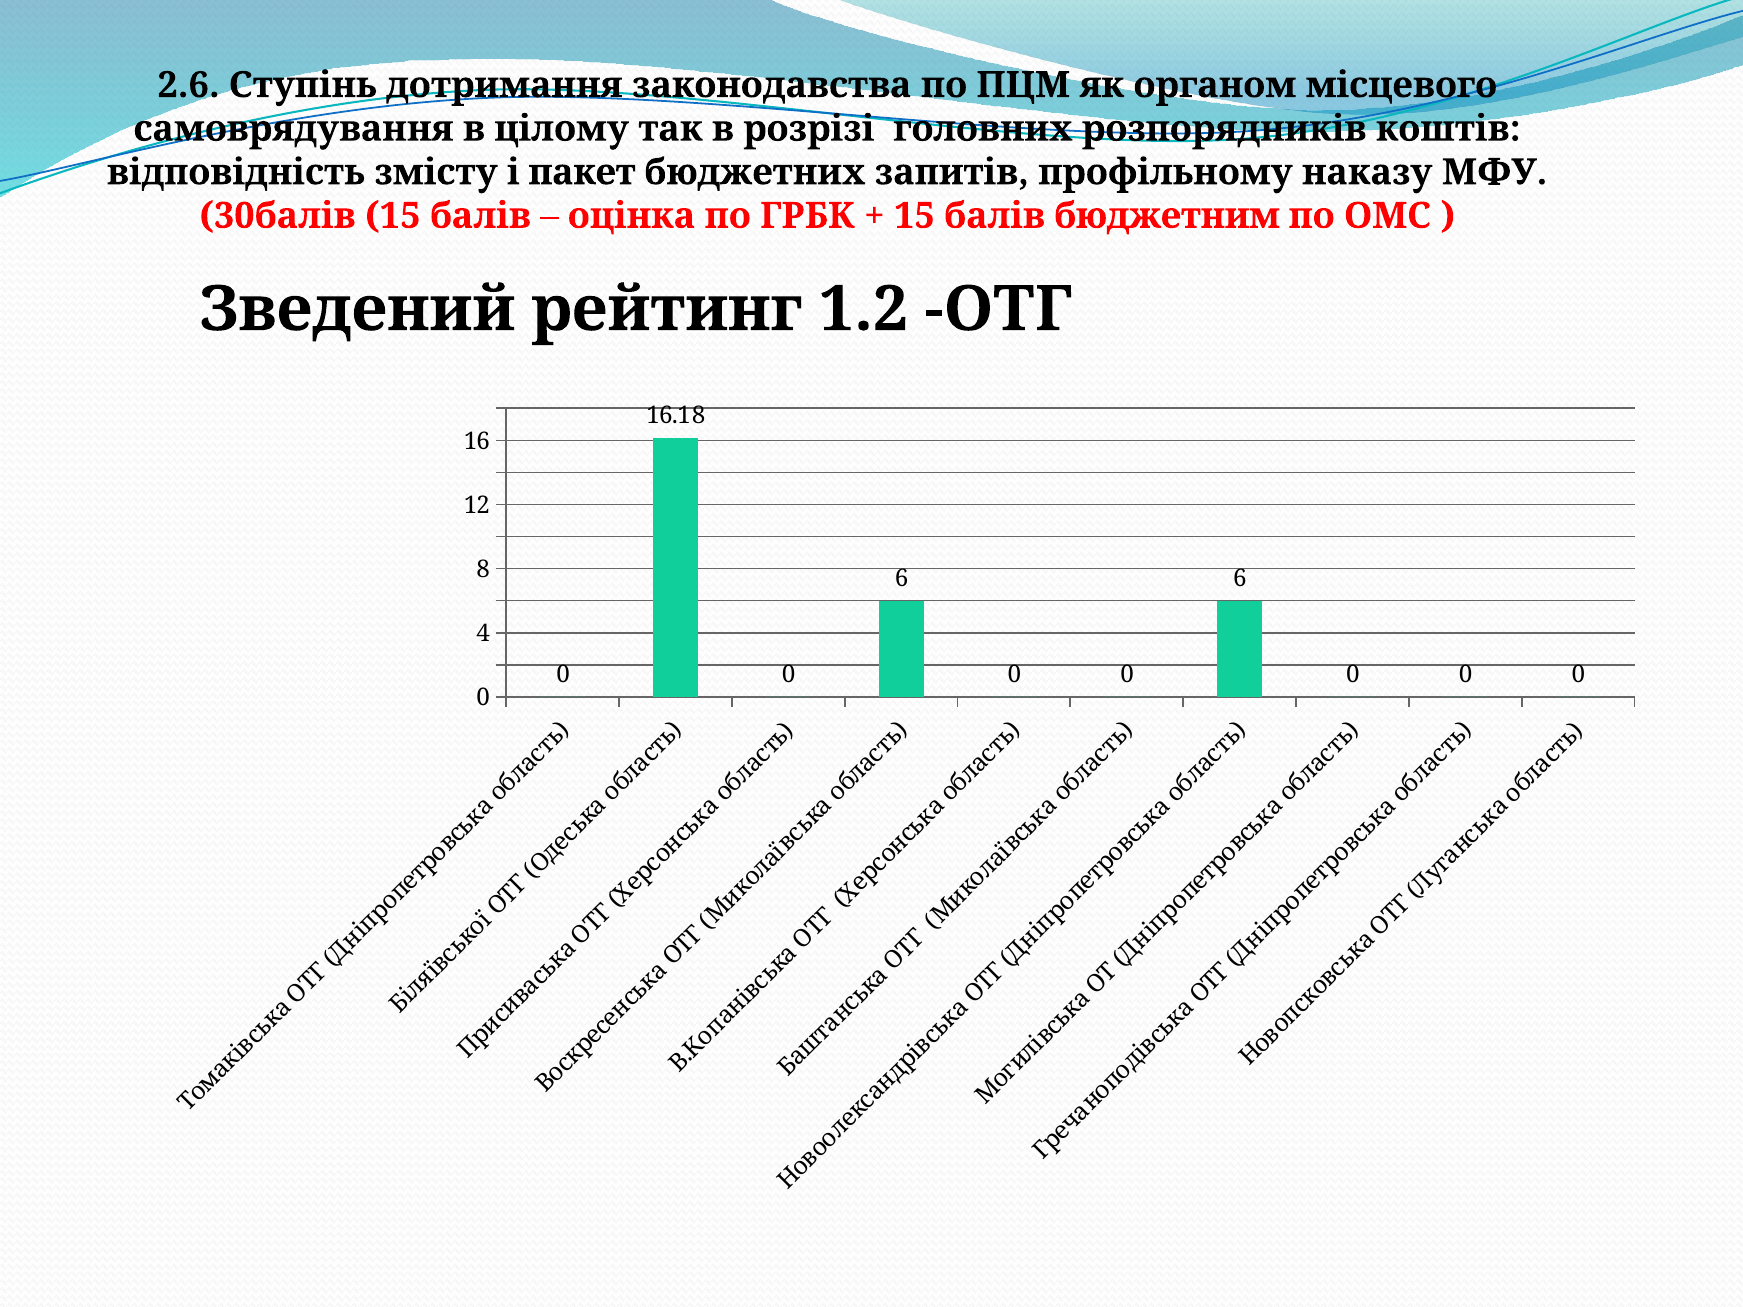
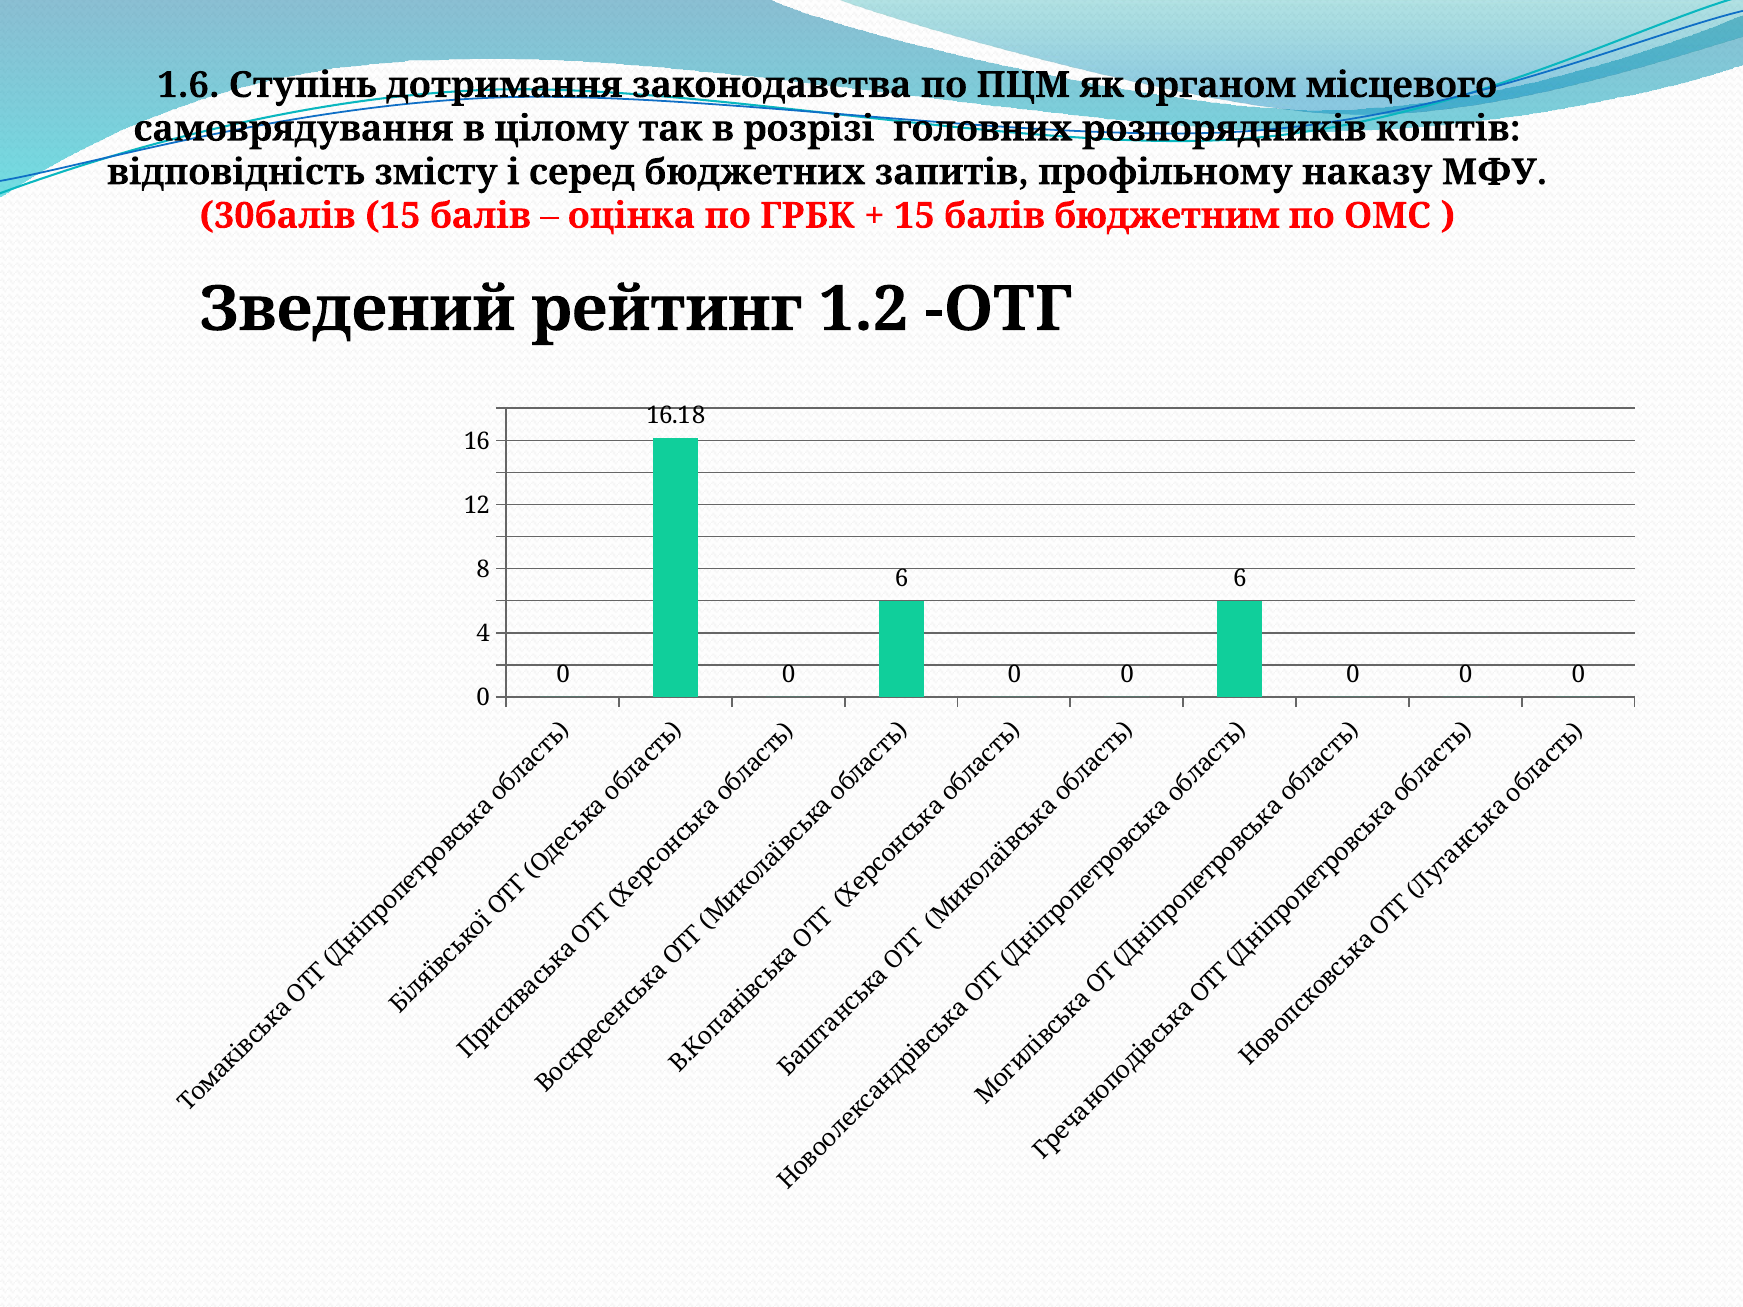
2.6: 2.6 -> 1.6
пакет: пакет -> серед
